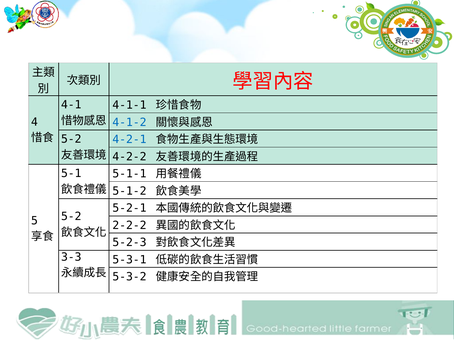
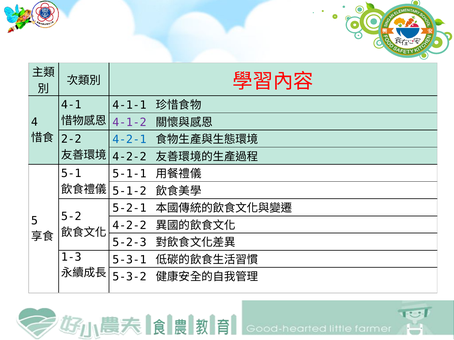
4-1-2 colour: blue -> purple
5-2 at (71, 139): 5-2 -> 2-2
2-2-2 at (129, 226): 2-2-2 -> 4-2-2
3-3: 3-3 -> 1-3
